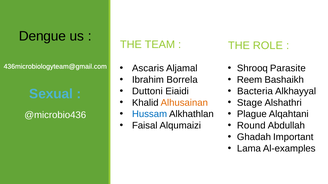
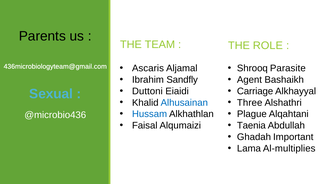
Dengue: Dengue -> Parents
Borrela: Borrela -> Sandfly
Reem: Reem -> Agent
Bacteria: Bacteria -> Carriage
Alhusainan colour: orange -> blue
Stage: Stage -> Three
Round: Round -> Taenia
Al-examples: Al-examples -> Al-multiplies
